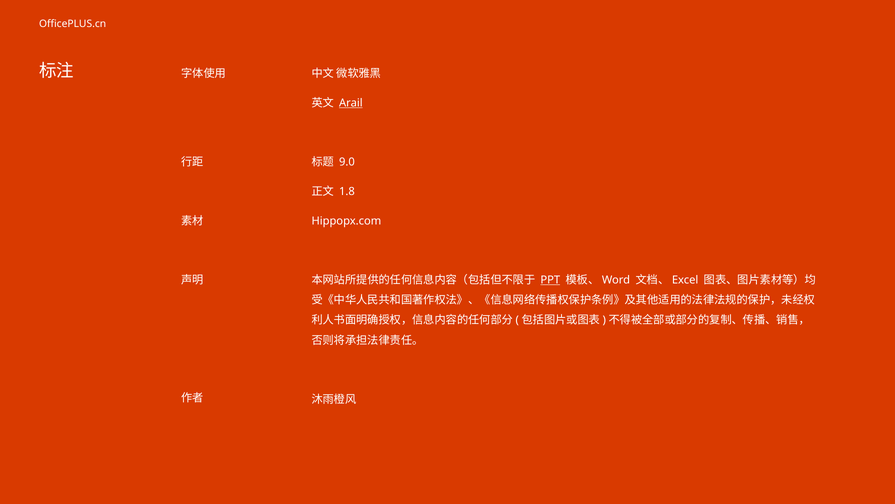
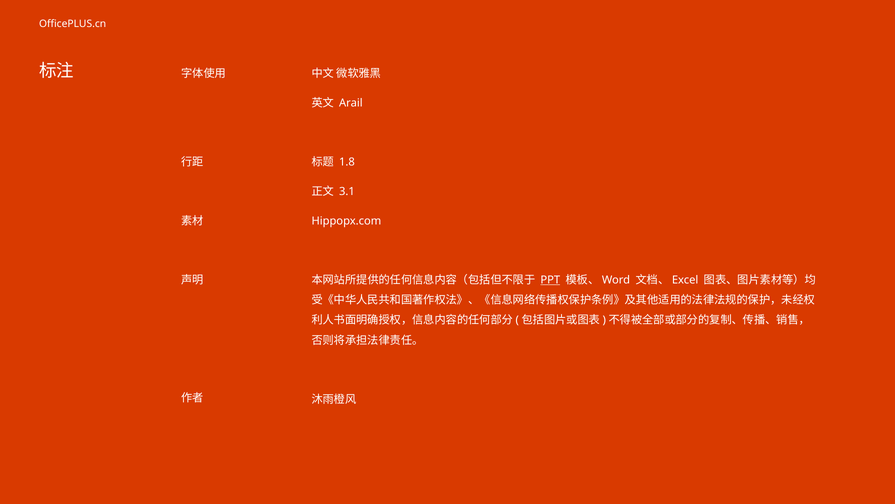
Arail underline: present -> none
9.0: 9.0 -> 1.8
1.8: 1.8 -> 3.1
